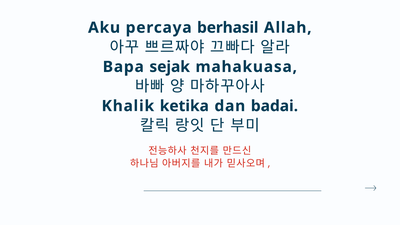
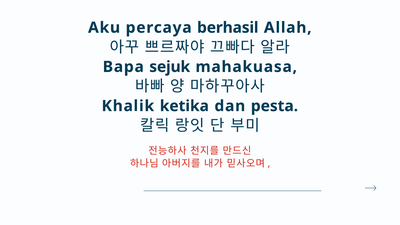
sejak: sejak -> sejuk
badai: badai -> pesta
